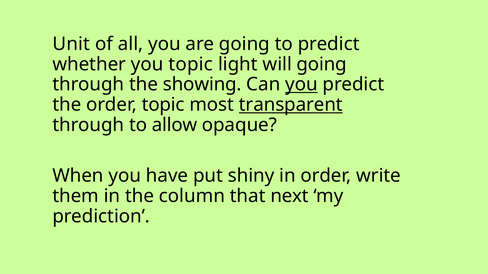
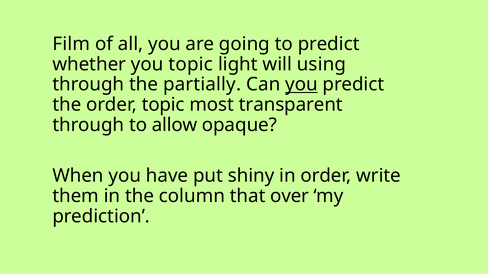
Unit: Unit -> Film
will going: going -> using
showing: showing -> partially
transparent underline: present -> none
next: next -> over
